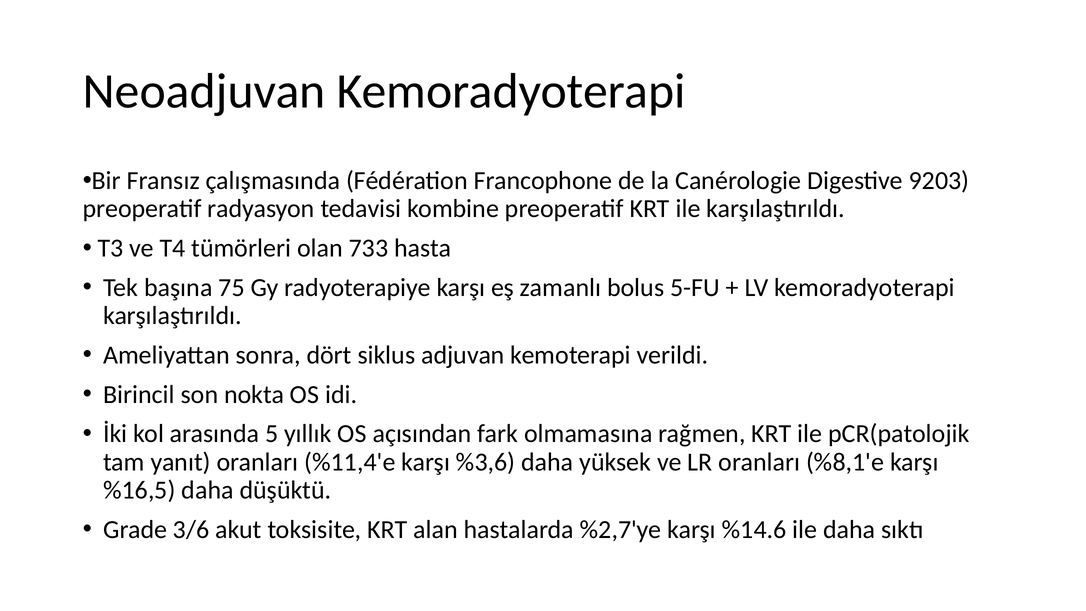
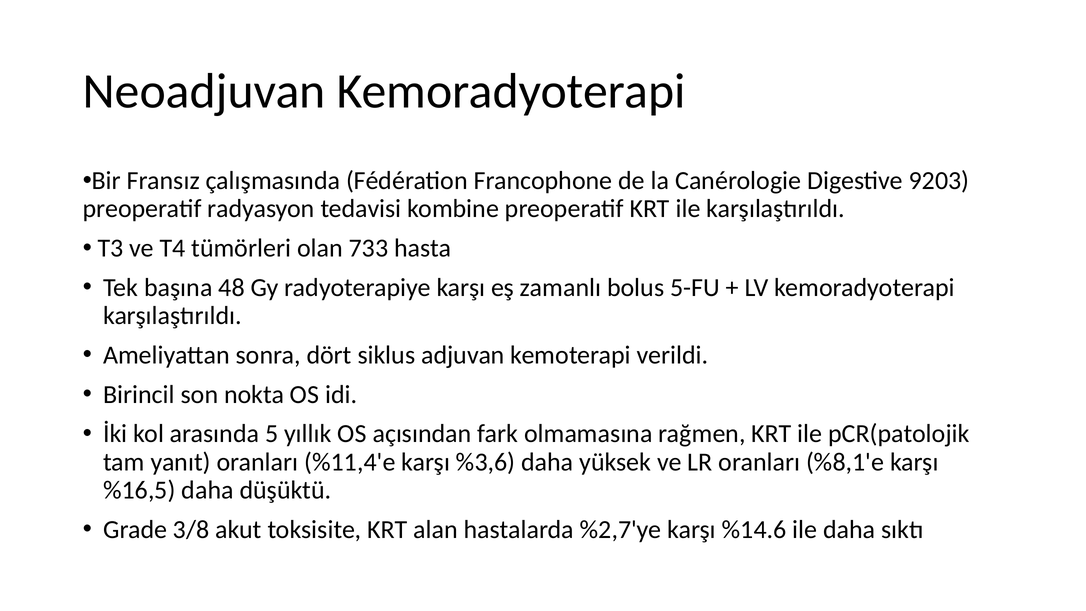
75: 75 -> 48
3/6: 3/6 -> 3/8
